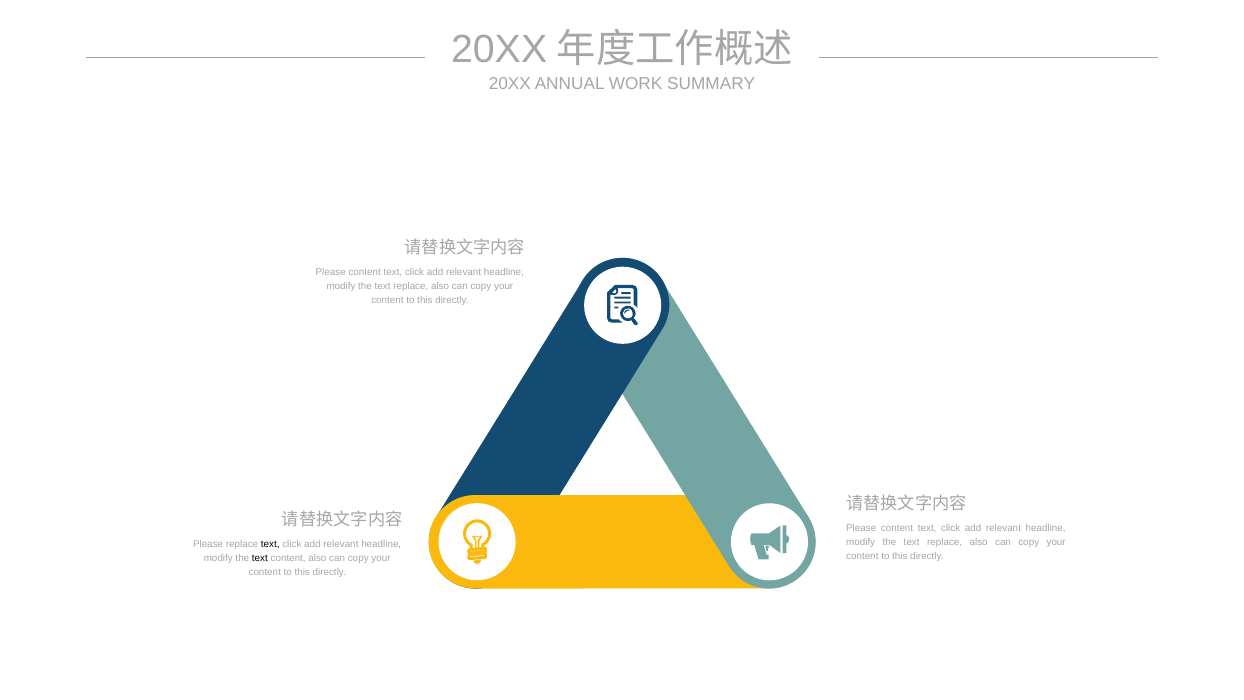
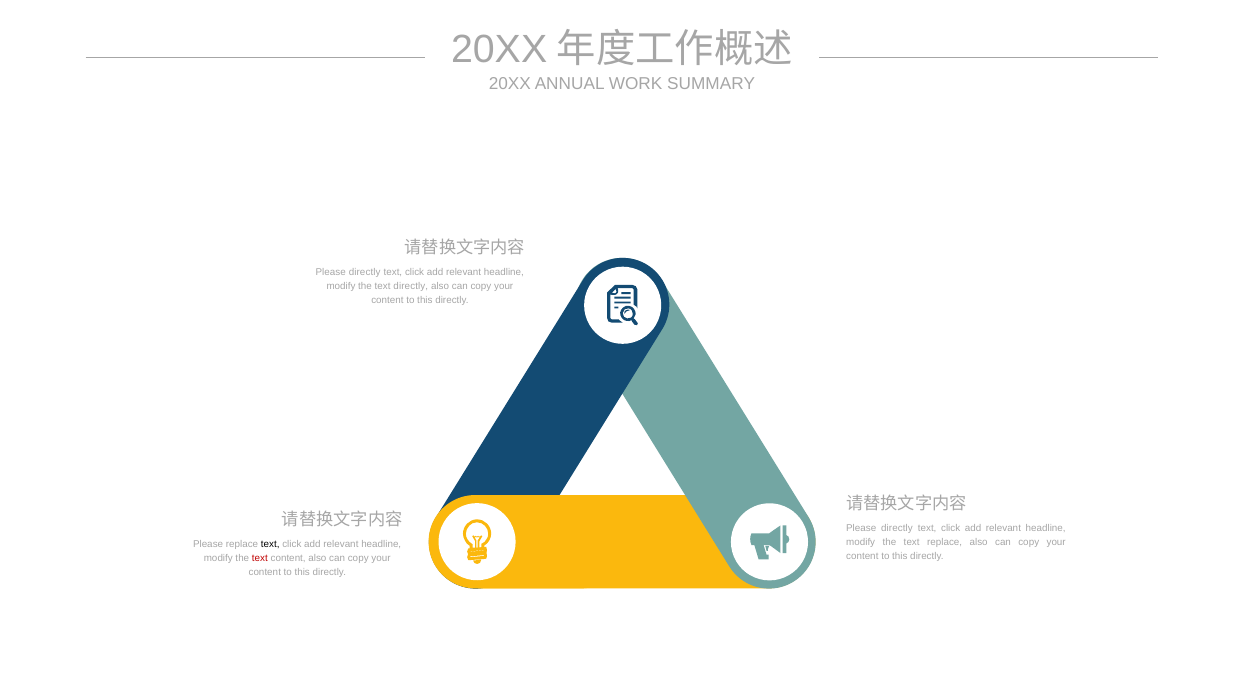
content at (365, 272): content -> directly
replace at (411, 286): replace -> directly
content at (897, 528): content -> directly
text at (260, 558) colour: black -> red
